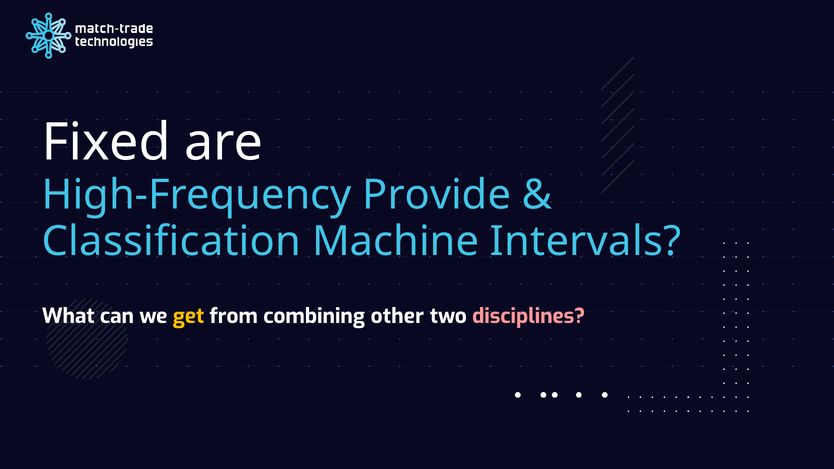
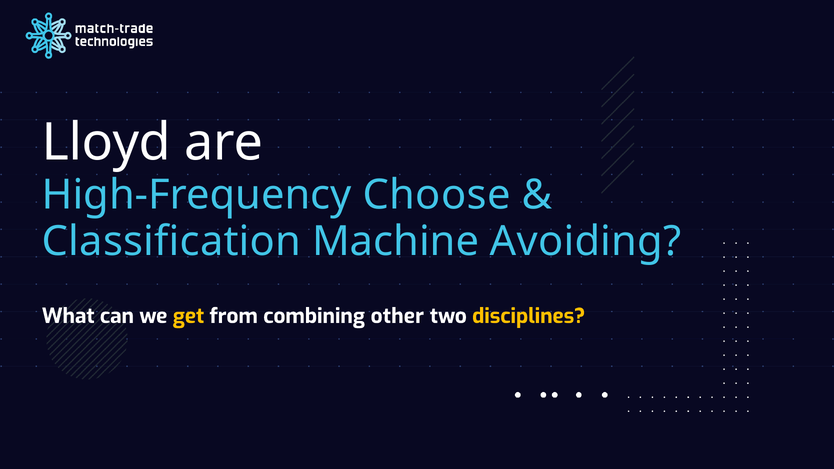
Fixed: Fixed -> Lloyd
Provide: Provide -> Choose
Intervals: Intervals -> Avoiding
disciplines colour: pink -> yellow
